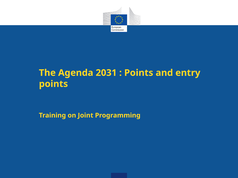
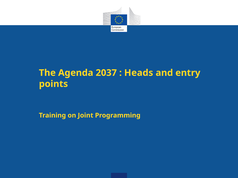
2031: 2031 -> 2037
Points at (139, 73): Points -> Heads
